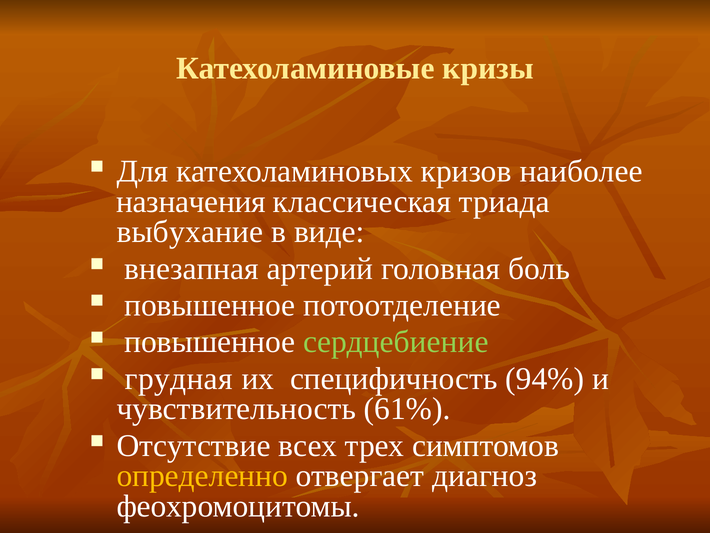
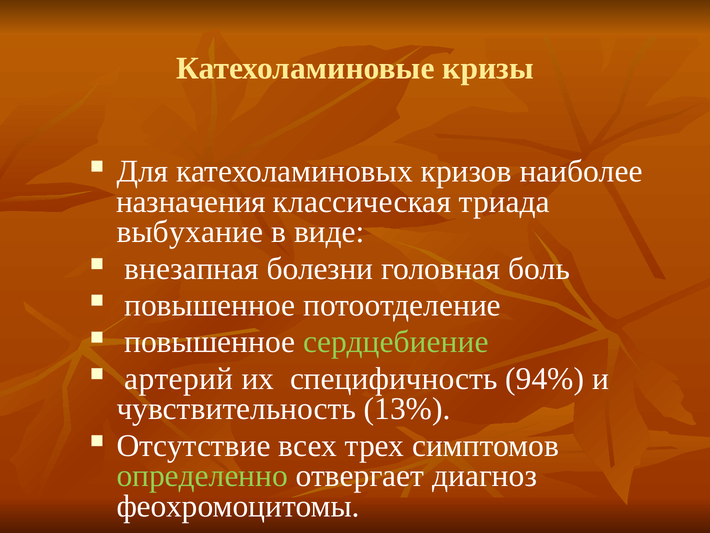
артерий: артерий -> болезни
грудная: грудная -> артерий
61%: 61% -> 13%
определенно colour: yellow -> light green
